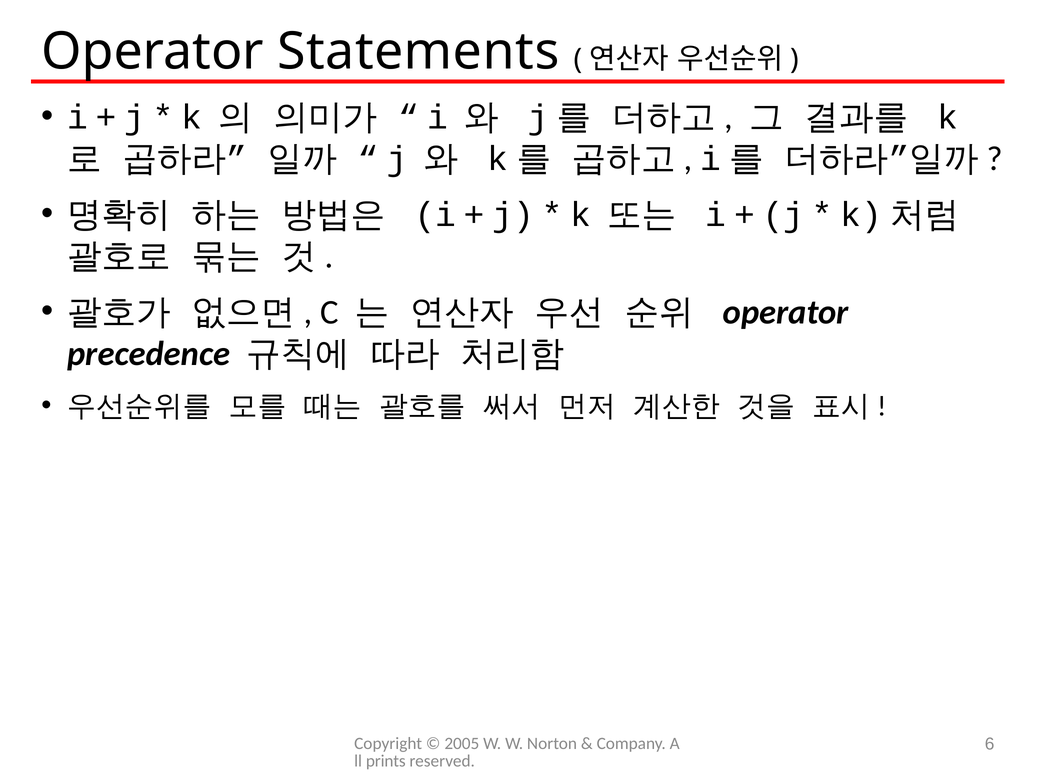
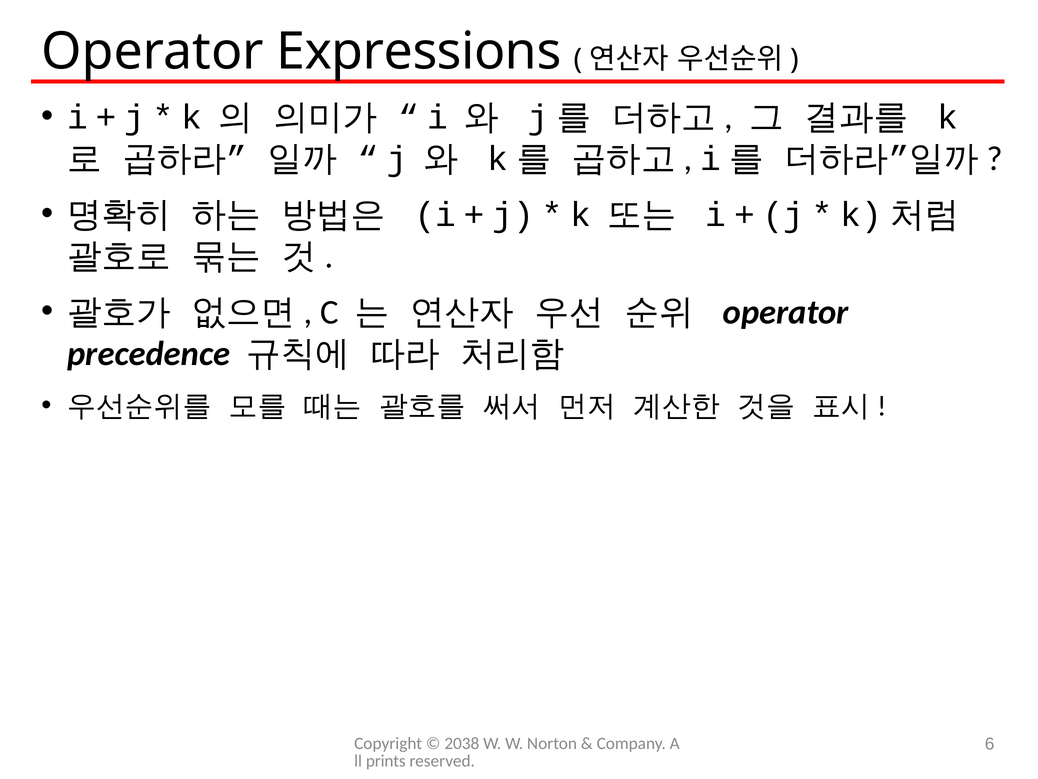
Statements: Statements -> Expressions
2005: 2005 -> 2038
